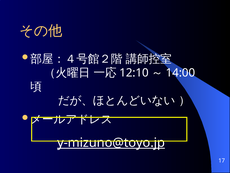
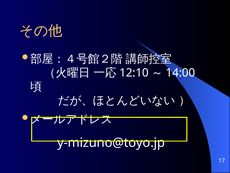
y-mizuno@toyo.jp underline: present -> none
